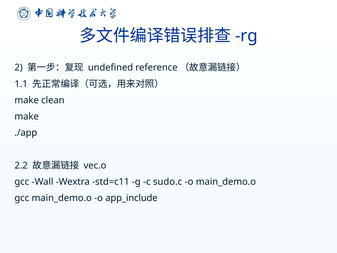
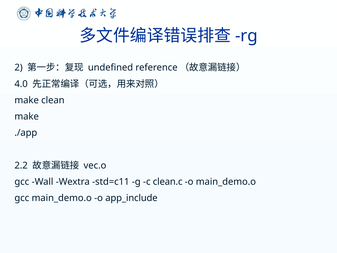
1.1: 1.1 -> 4.0
sudo.c: sudo.c -> clean.c
